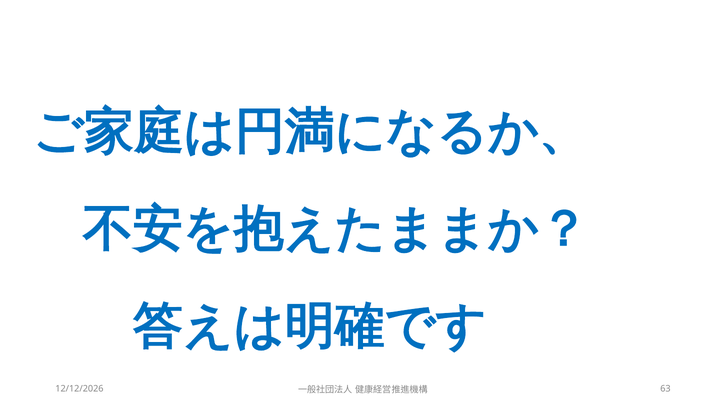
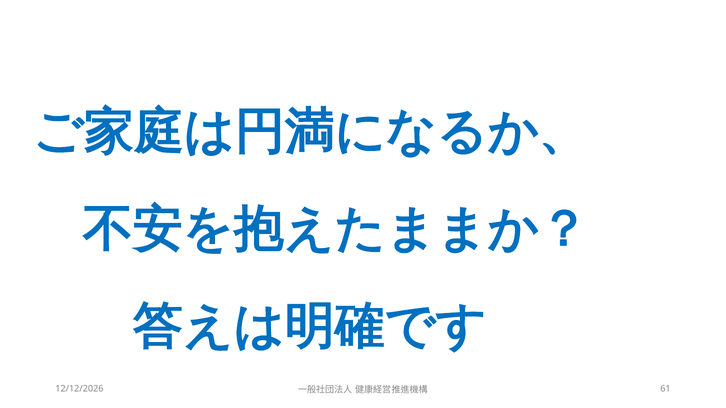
63: 63 -> 61
